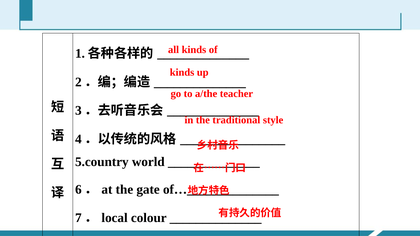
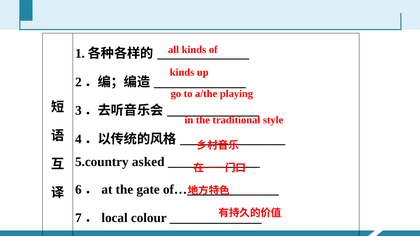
teacher: teacher -> playing
world: world -> asked
